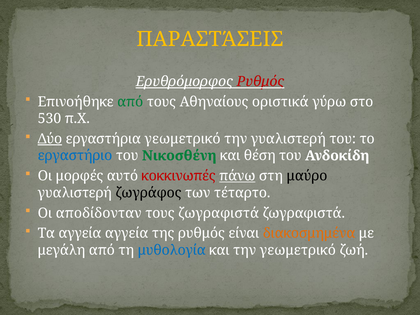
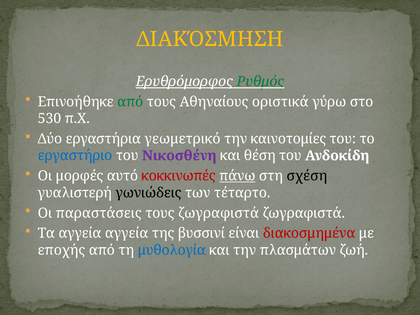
ΠΑΡΑΣΤΆΣΕΙΣ: ΠΑΡΑΣΤΆΣΕΙΣ -> ΔΙΑΚΌΣΜΗΣΗ
Ρυθμός at (260, 81) colour: red -> green
Δύο underline: present -> none
την γυαλιστερή: γυαλιστερή -> καινοτομίες
Νικοσθένη colour: green -> purple
μαύρο: μαύρο -> σχέση
ζωγράφος: ζωγράφος -> γωνιώδεις
αποδίδονταν: αποδίδονταν -> παραστάσεις
της ρυθμός: ρυθμός -> βυσσινί
διακοσμημένα colour: orange -> red
μεγάλη: μεγάλη -> εποχής
την γεωμετρικό: γεωμετρικό -> πλασμάτων
